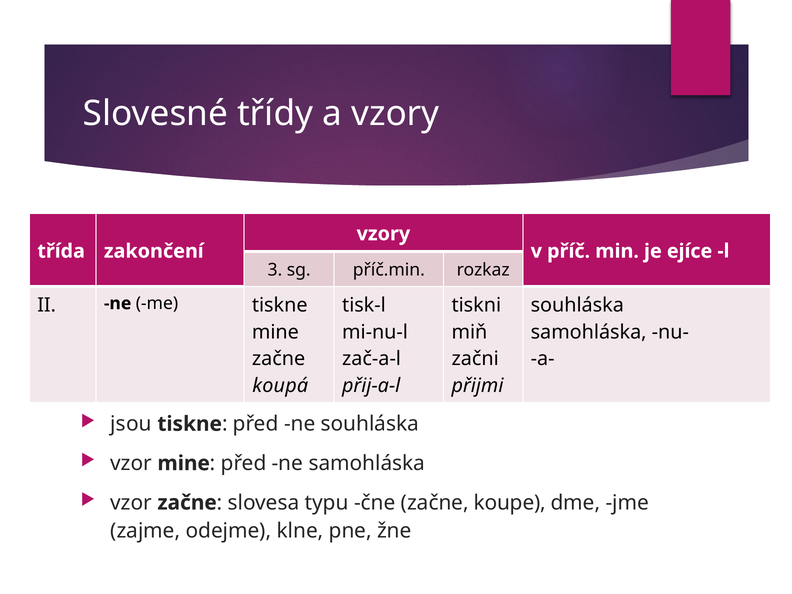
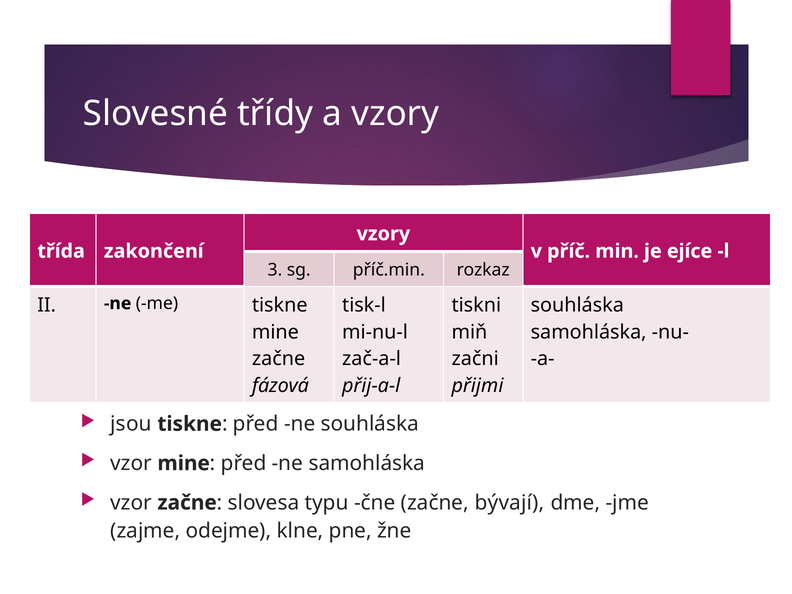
koupá: koupá -> fázová
koupe: koupe -> bývají
